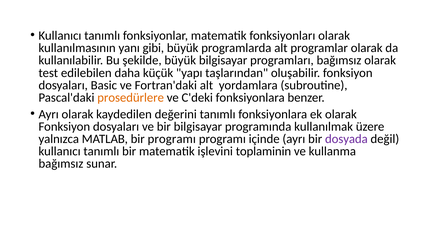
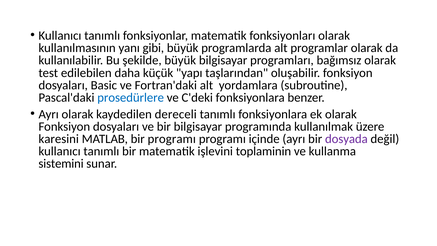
prosedürlere colour: orange -> blue
değerini: değerini -> dereceli
yalnızca: yalnızca -> karesini
bağımsız at (61, 164): bağımsız -> sistemini
